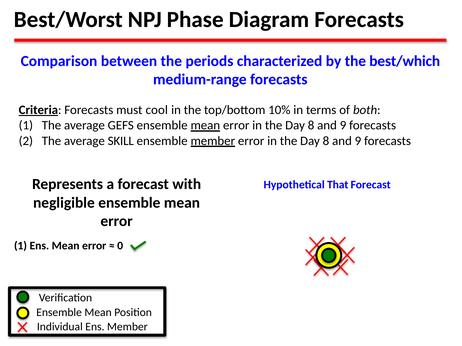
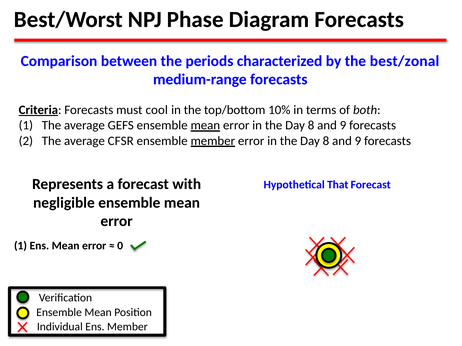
best/which: best/which -> best/zonal
SKILL: SKILL -> CFSR
